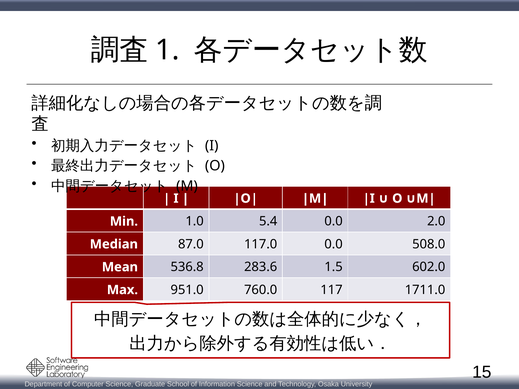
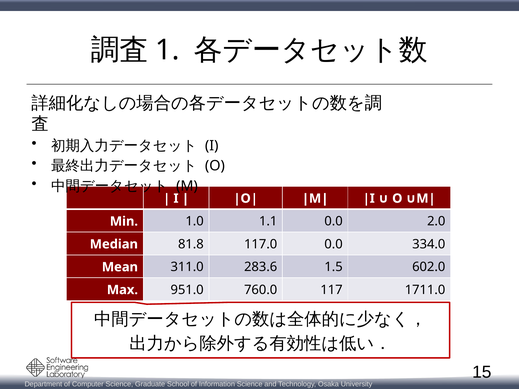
5.4: 5.4 -> 1.1
87.0: 87.0 -> 81.8
508.0: 508.0 -> 334.0
536.8: 536.8 -> 311.0
